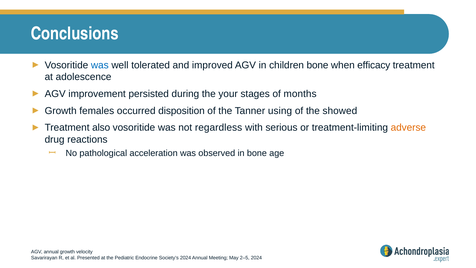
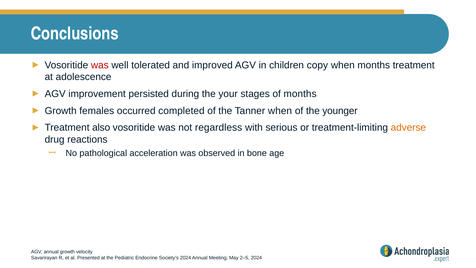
was at (100, 65) colour: blue -> red
children bone: bone -> copy
when efficacy: efficacy -> months
disposition: disposition -> completed
Tanner using: using -> when
showed: showed -> younger
